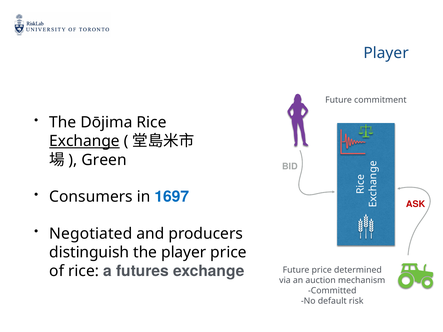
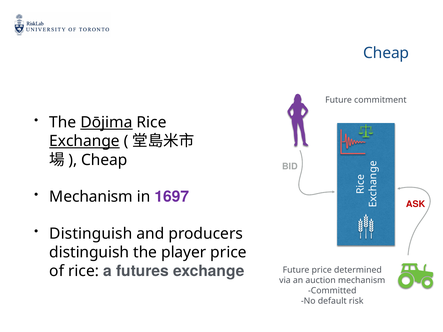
Player at (386, 53): Player -> Cheap
Dōjima underline: none -> present
Green at (104, 160): Green -> Cheap
Consumers at (91, 197): Consumers -> Mechanism
1697 colour: blue -> purple
Negotiated at (91, 234): Negotiated -> Distinguish
